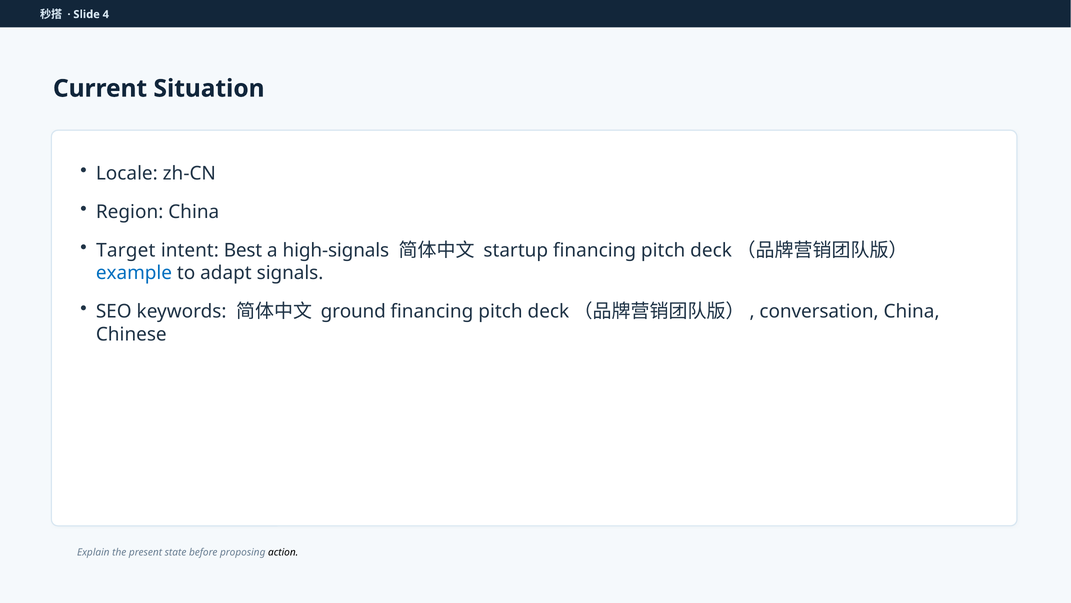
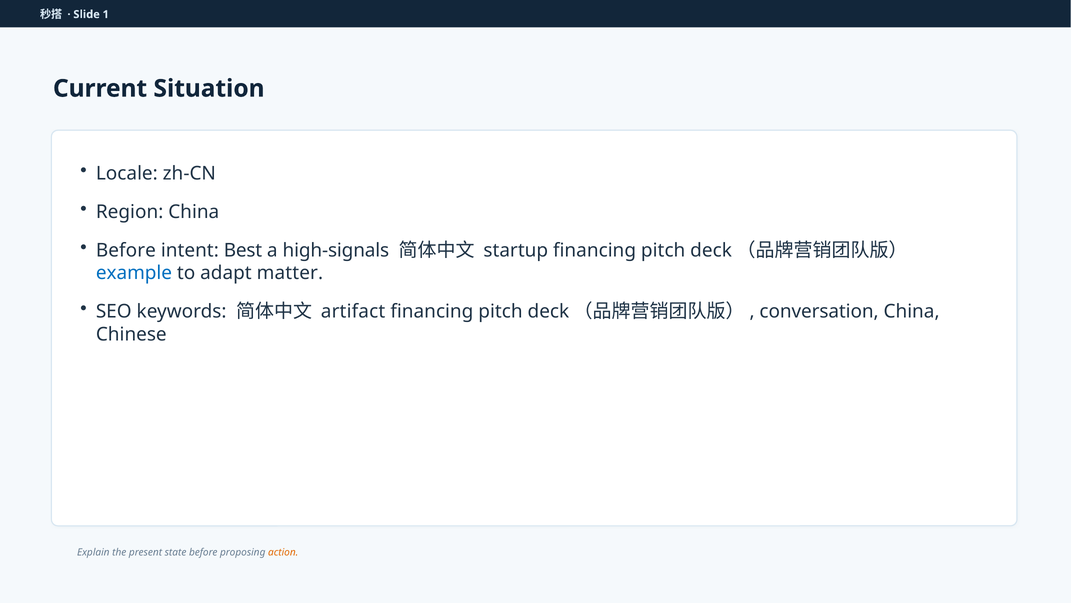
4: 4 -> 1
Target at (126, 250): Target -> Before
signals: signals -> matter
ground: ground -> artifact
action colour: black -> orange
